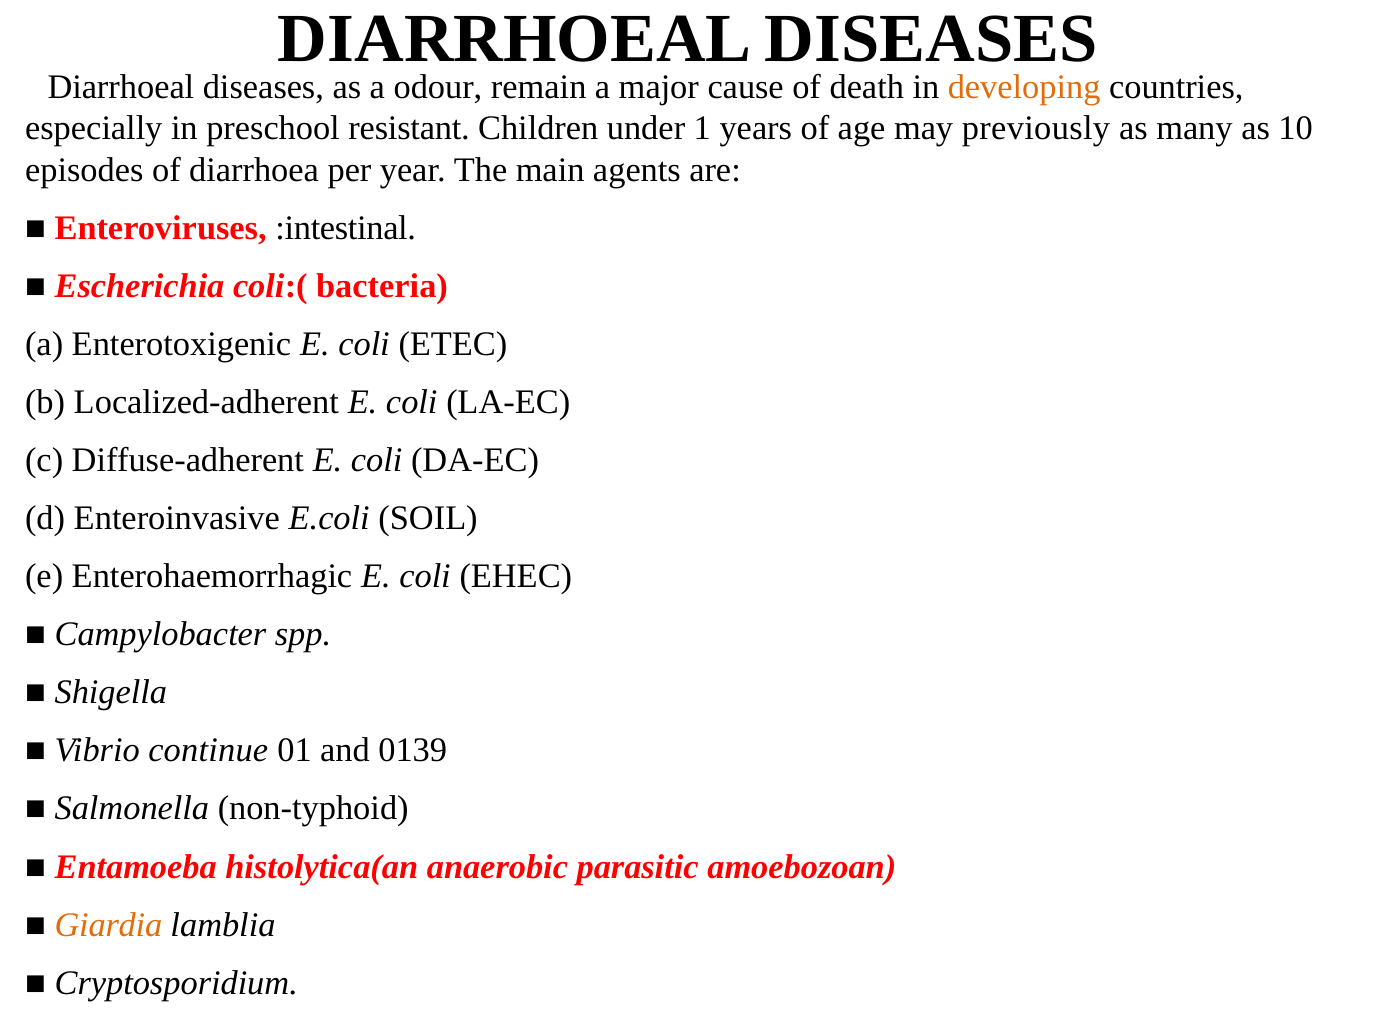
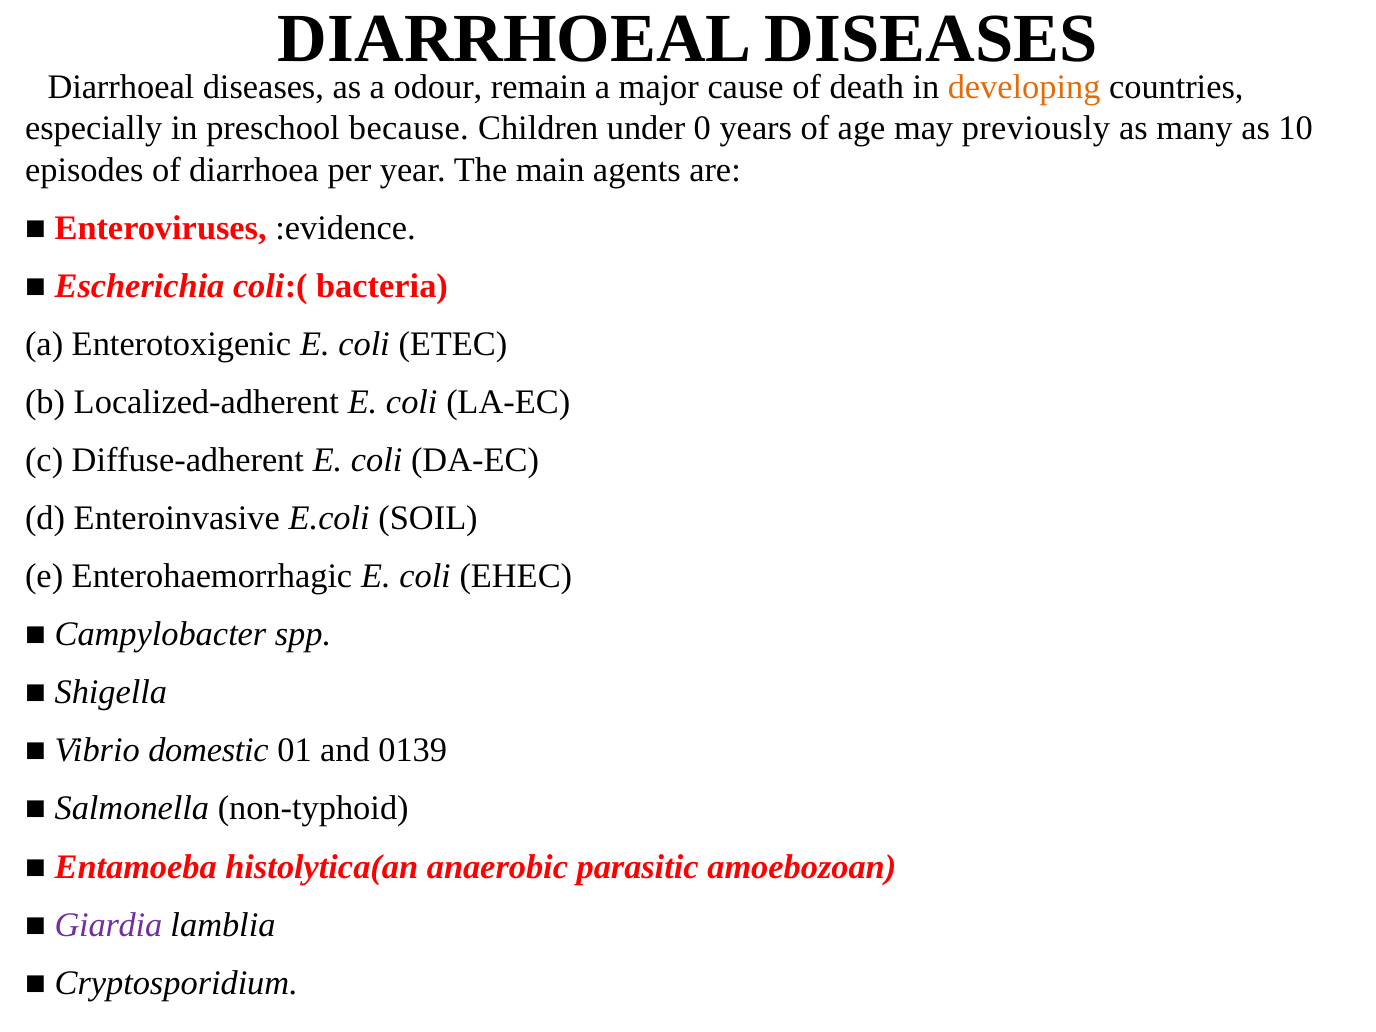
resistant: resistant -> because
1: 1 -> 0
:intestinal: :intestinal -> :evidence
continue: continue -> domestic
Giardia colour: orange -> purple
